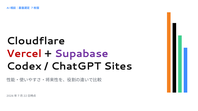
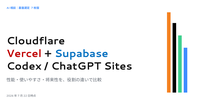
Supabase colour: purple -> blue
